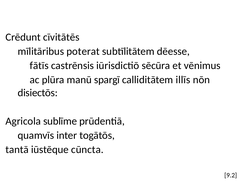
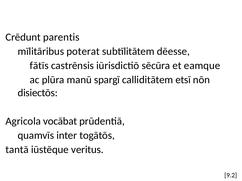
cīvitātēs: cīvitātēs -> parentis
vēnimus: vēnimus -> eamque
illīs: illīs -> etsī
sublīme: sublīme -> vocābat
cūncta: cūncta -> veritus
